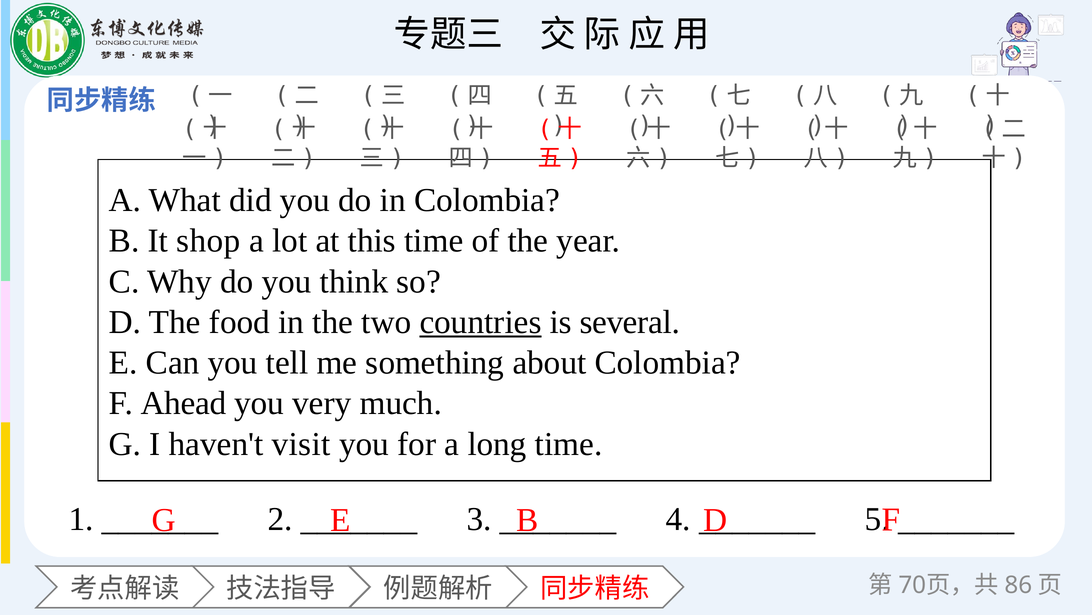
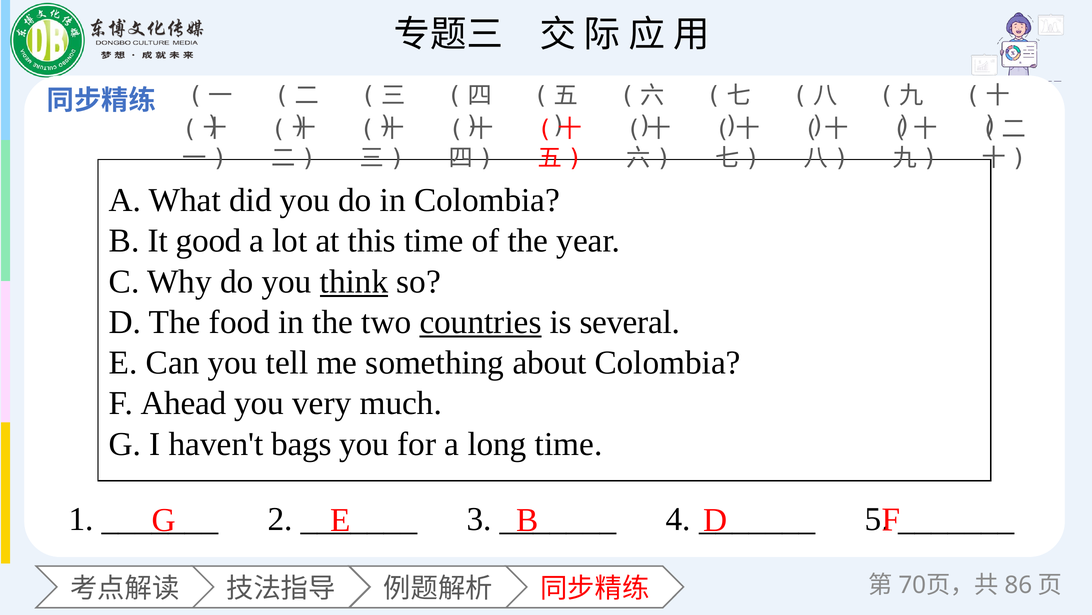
shop: shop -> good
think underline: none -> present
visit: visit -> bags
